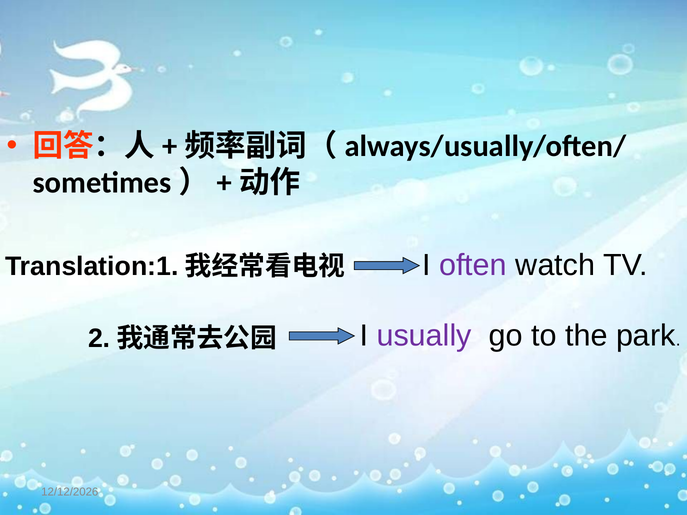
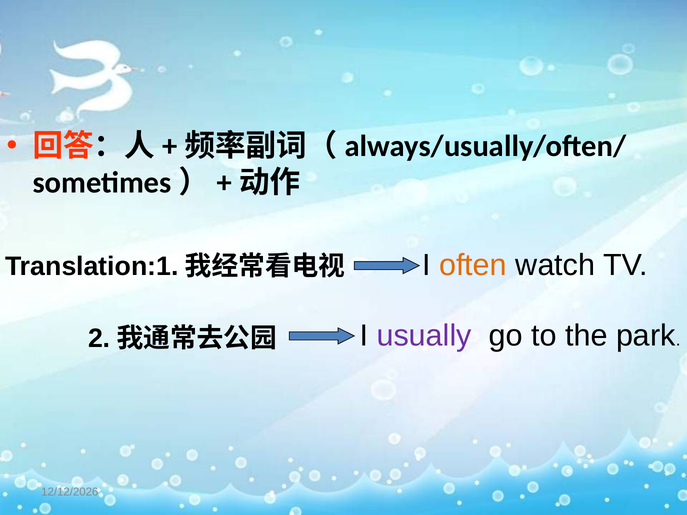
often colour: purple -> orange
